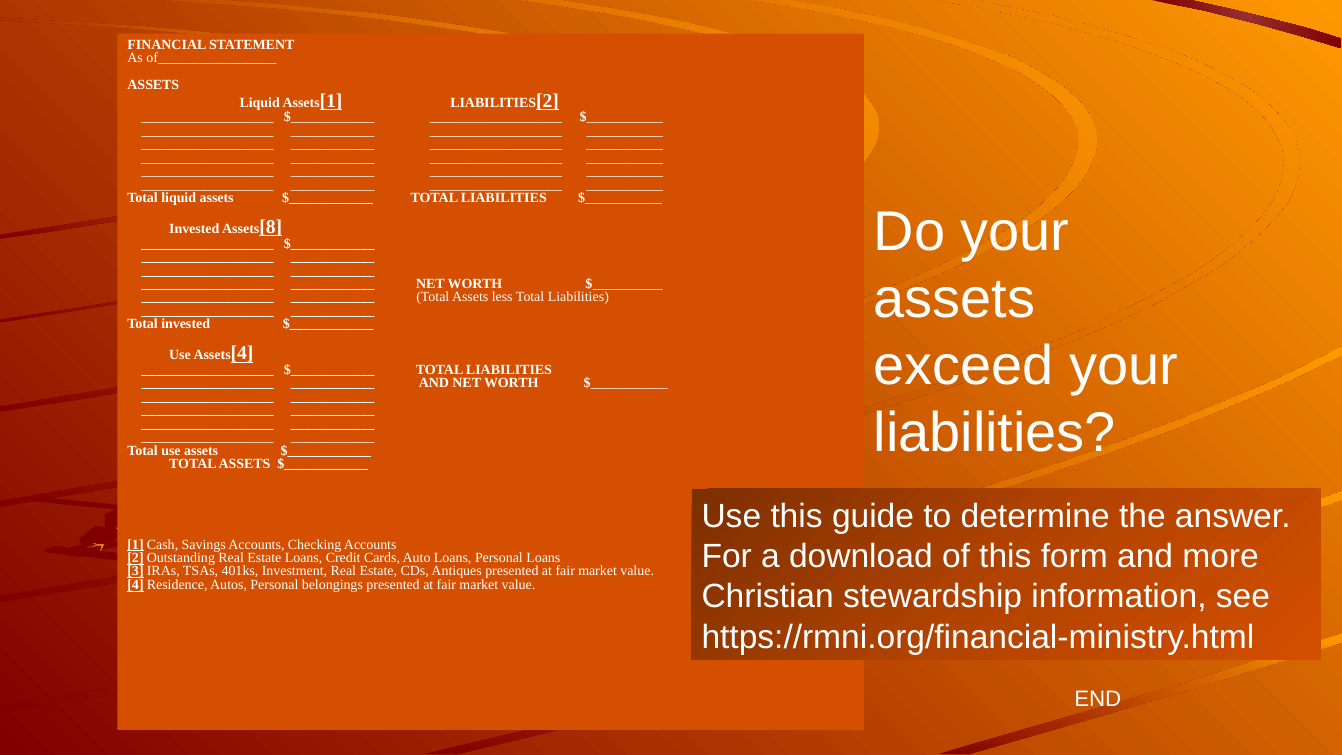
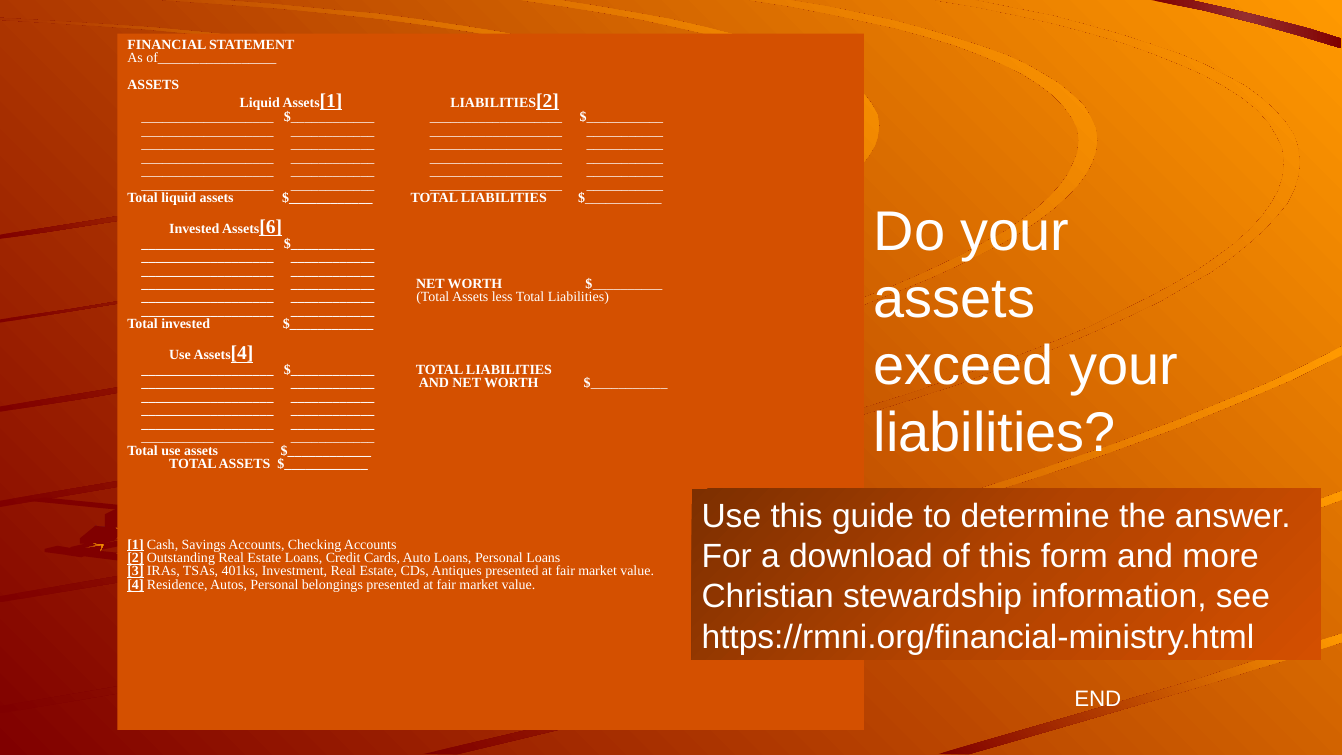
8: 8 -> 6
